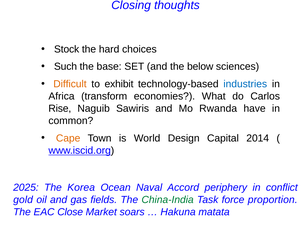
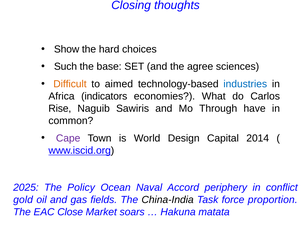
Stock: Stock -> Show
below: below -> agree
exhibit: exhibit -> aimed
transform: transform -> indicators
Rwanda: Rwanda -> Through
Cape colour: orange -> purple
Korea: Korea -> Policy
China-India colour: green -> black
